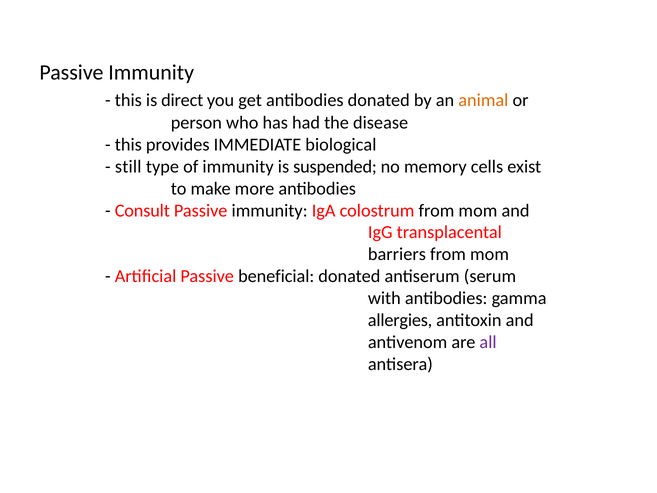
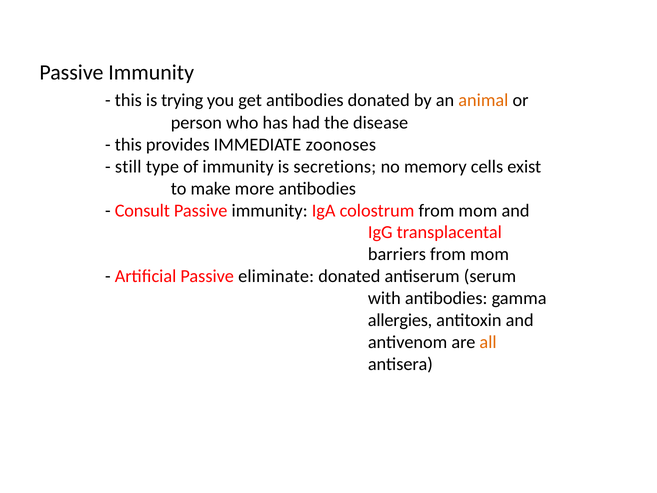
direct: direct -> trying
biological: biological -> zoonoses
suspended: suspended -> secretions
beneficial: beneficial -> eliminate
all colour: purple -> orange
